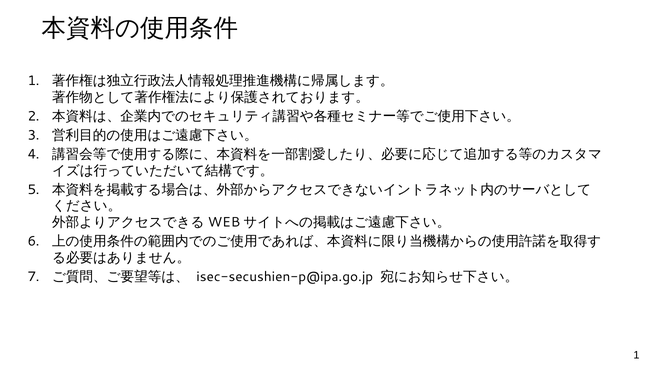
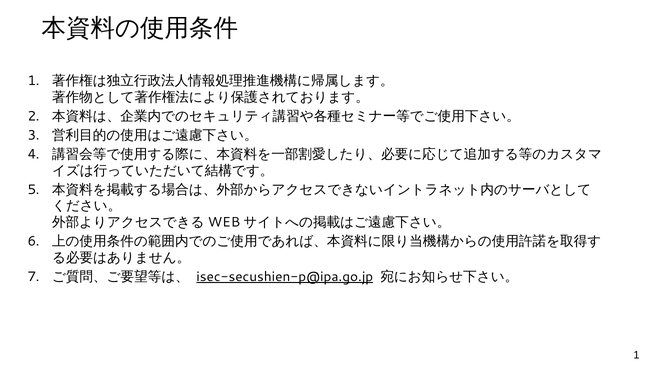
isec-secushien-p@ipa.go.jp underline: none -> present
